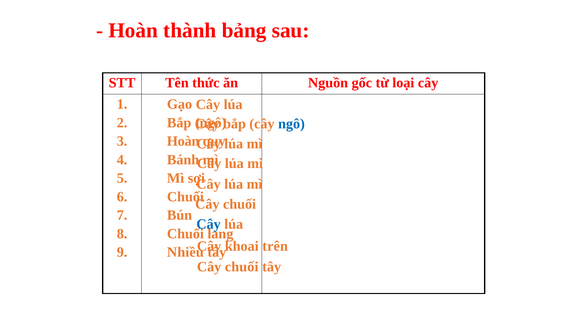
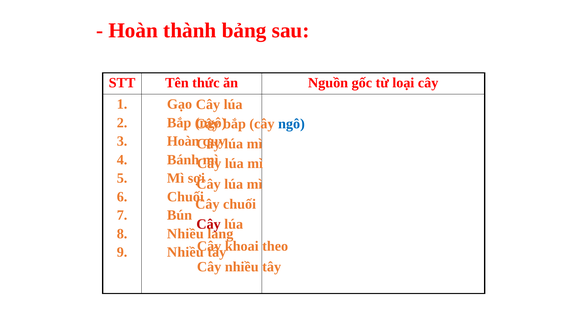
Cây at (209, 224) colour: blue -> red
Chuối at (185, 233): Chuối -> Nhiều
trên: trên -> theo
chuối at (242, 266): chuối -> nhiều
